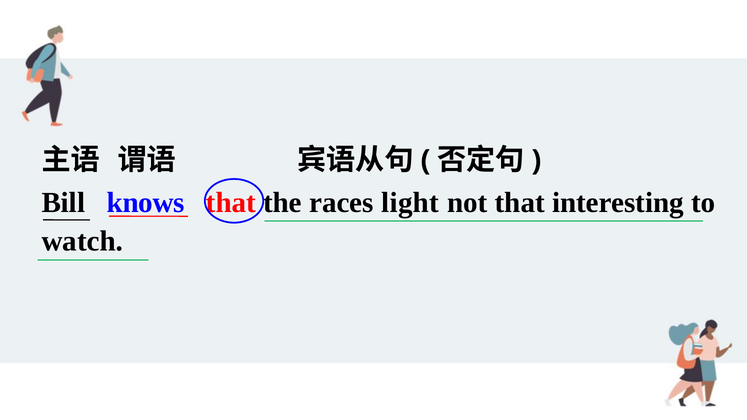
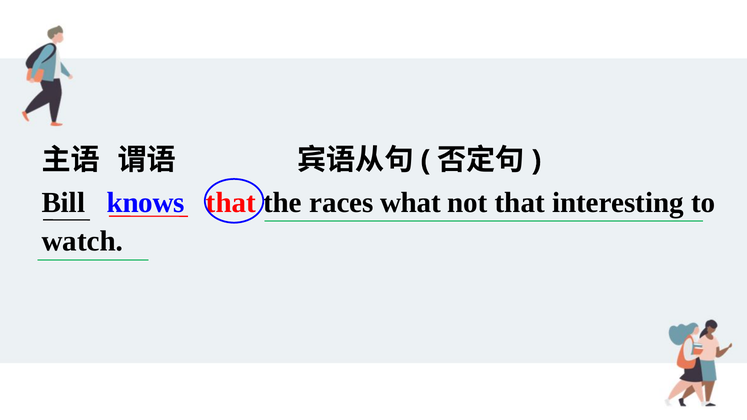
light: light -> what
